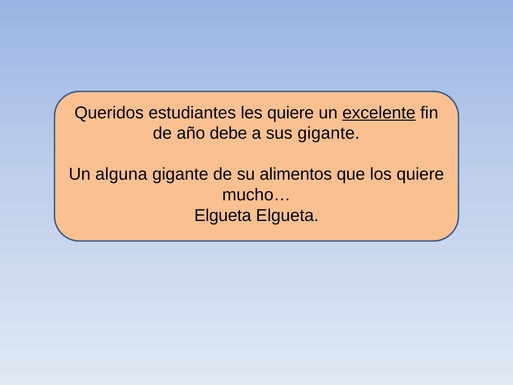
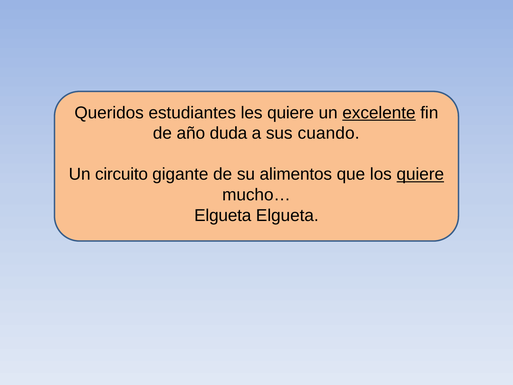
debe: debe -> duda
sus gigante: gigante -> cuando
alguna: alguna -> circuito
quiere at (420, 174) underline: none -> present
